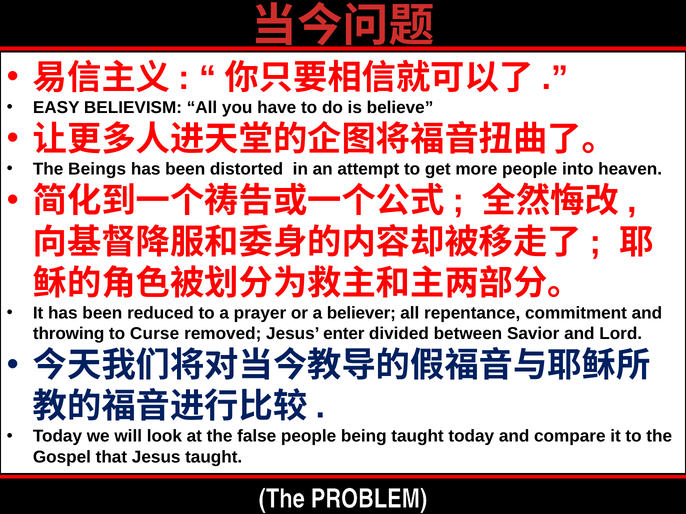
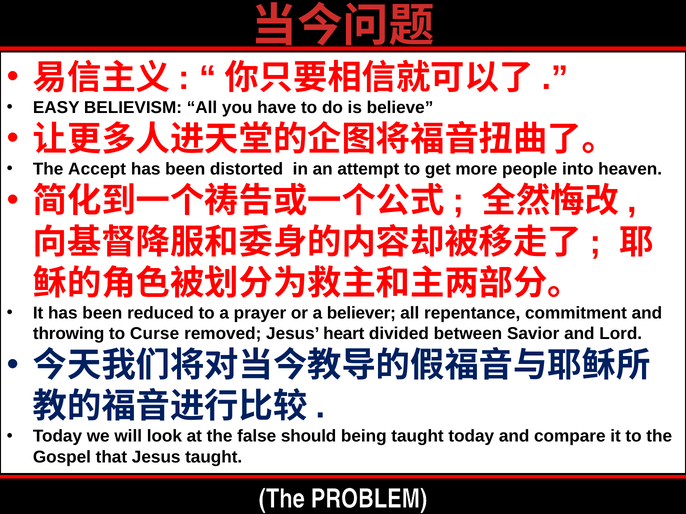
Beings: Beings -> Accept
enter: enter -> heart
false people: people -> should
